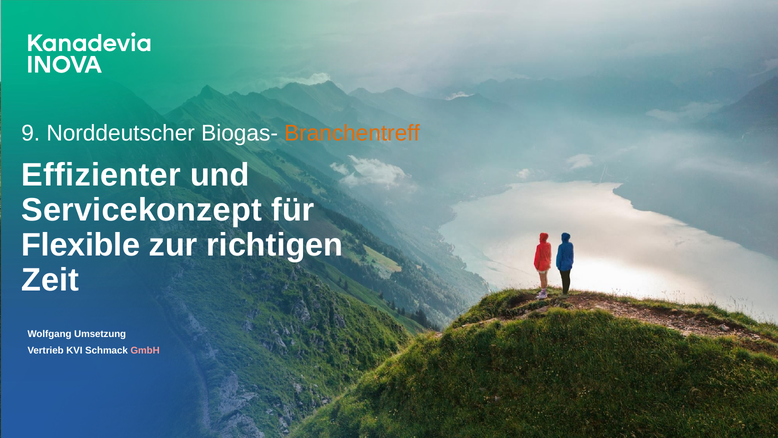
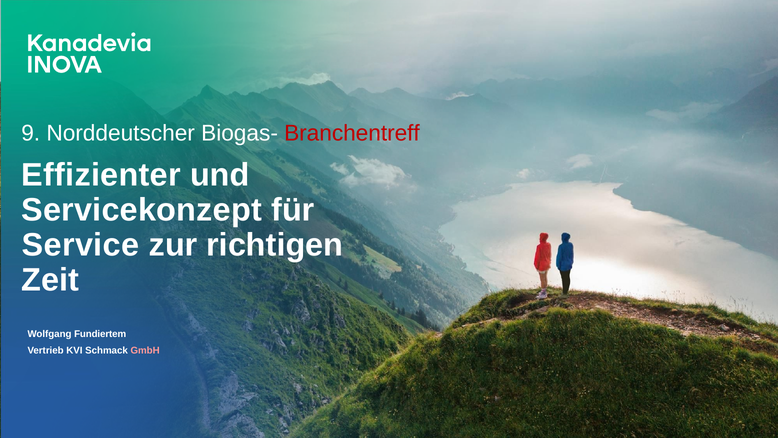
Branchentreff colour: orange -> red
Flexible: Flexible -> Service
Umsetzung: Umsetzung -> Fundiertem
